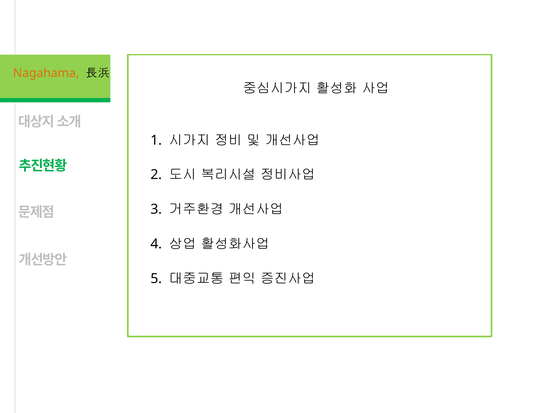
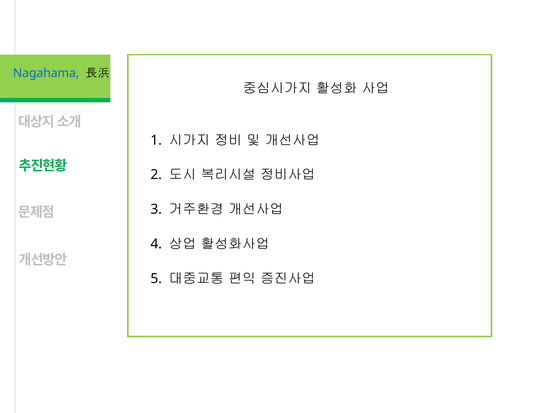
Nagahama colour: orange -> blue
